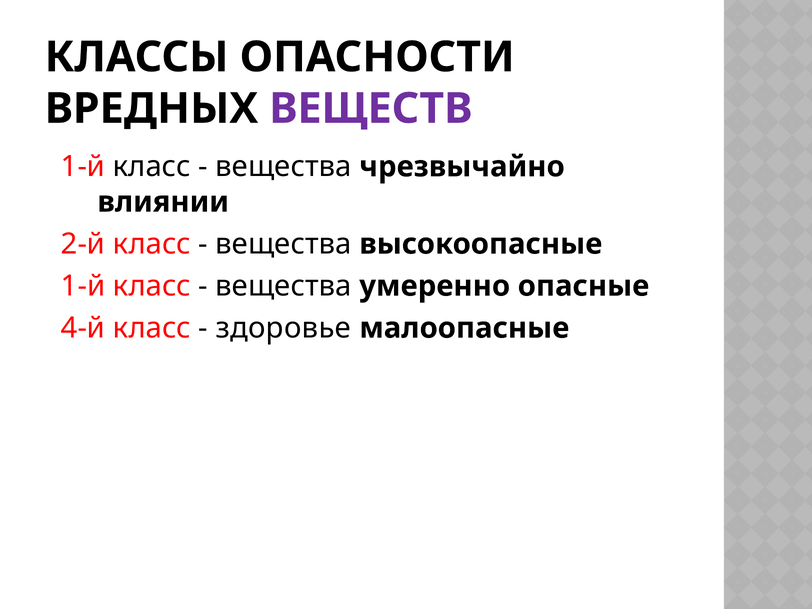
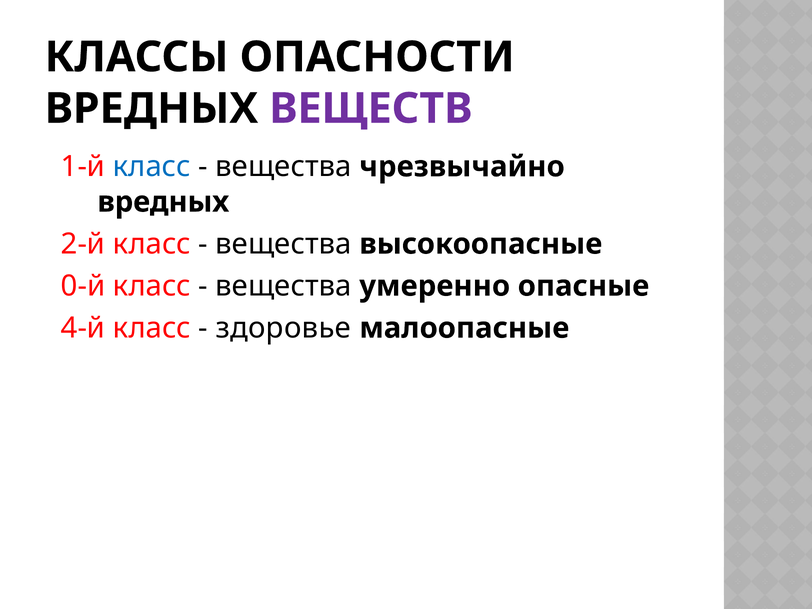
класс at (152, 167) colour: black -> blue
влиянии at (163, 202): влиянии -> вредных
1-й at (83, 286): 1-й -> 0-й
